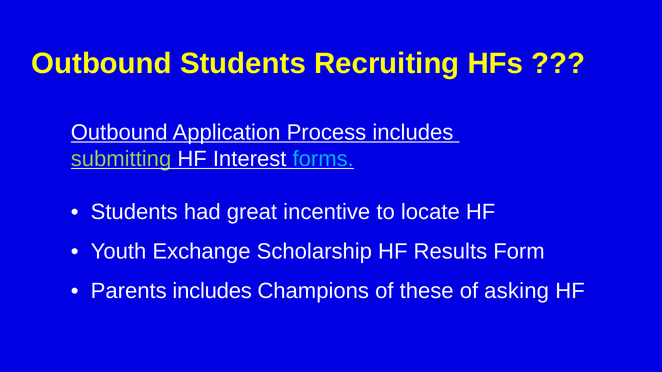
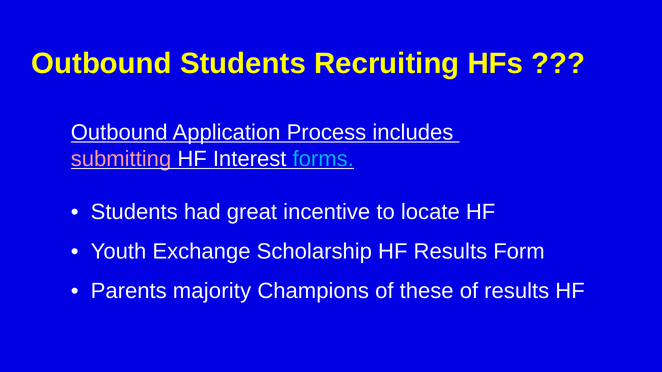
submitting colour: light green -> pink
Parents includes: includes -> majority
of asking: asking -> results
